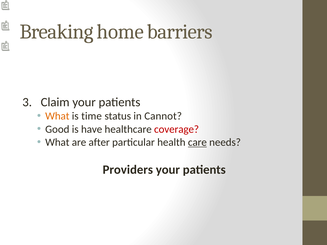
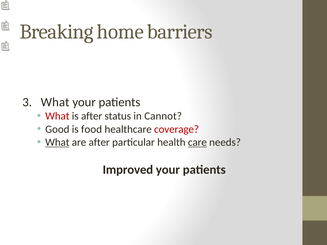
Claim at (55, 102): Claim -> What
What at (57, 116) colour: orange -> red
is time: time -> after
have: have -> food
What at (57, 142) underline: none -> present
Providers: Providers -> Improved
